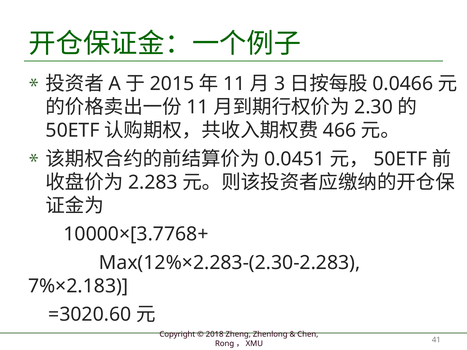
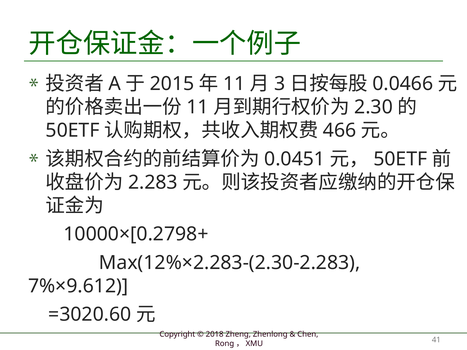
10000×[3.7768+: 10000×[3.7768+ -> 10000×[0.2798+
7%×2.183: 7%×2.183 -> 7%×9.612
